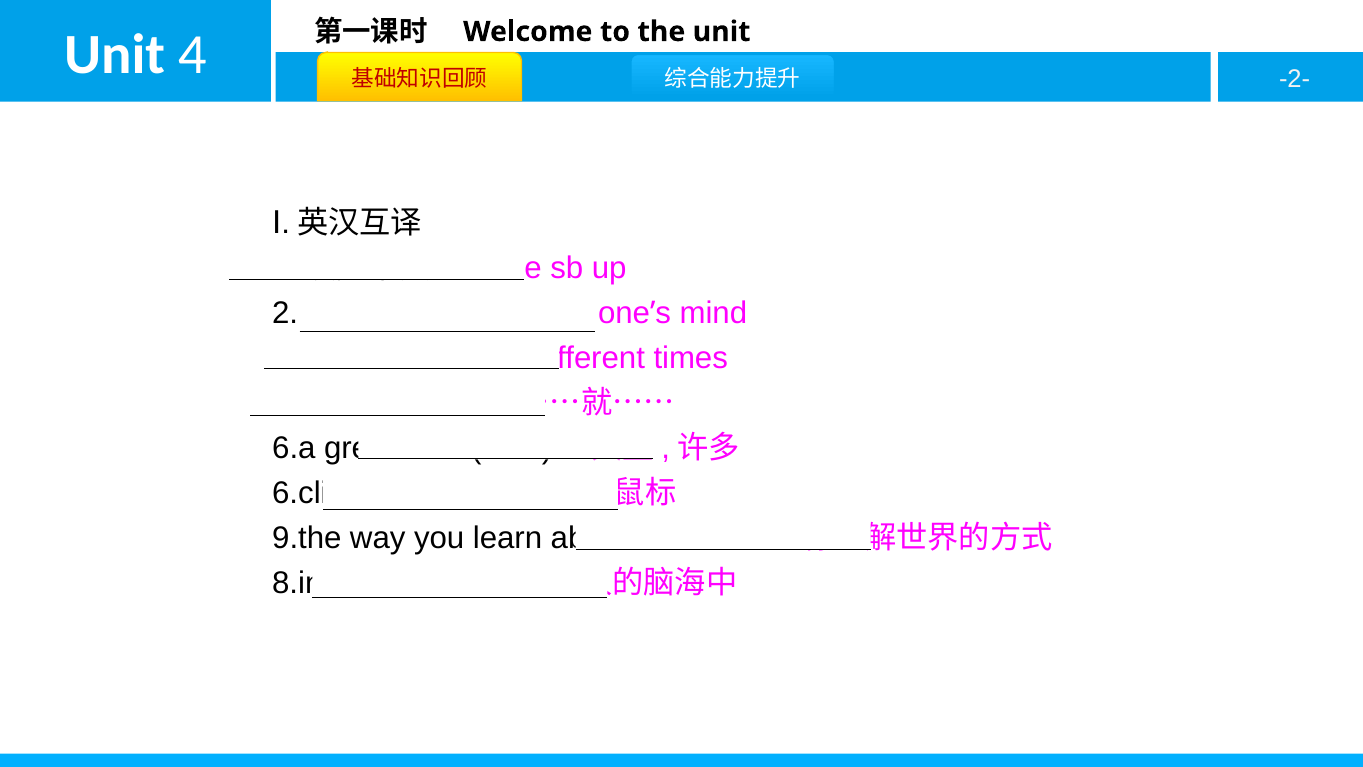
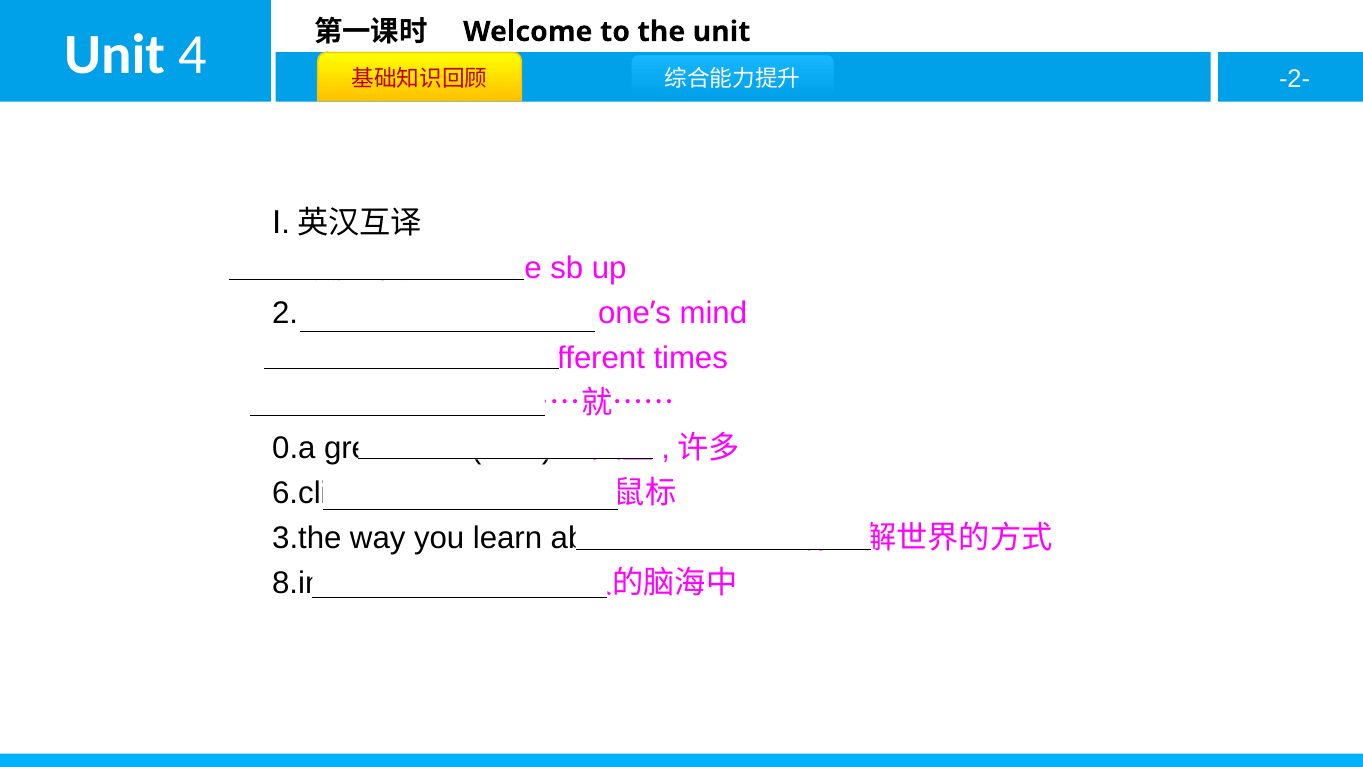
6.a: 6.a -> 0.a
9.the: 9.the -> 3.the
